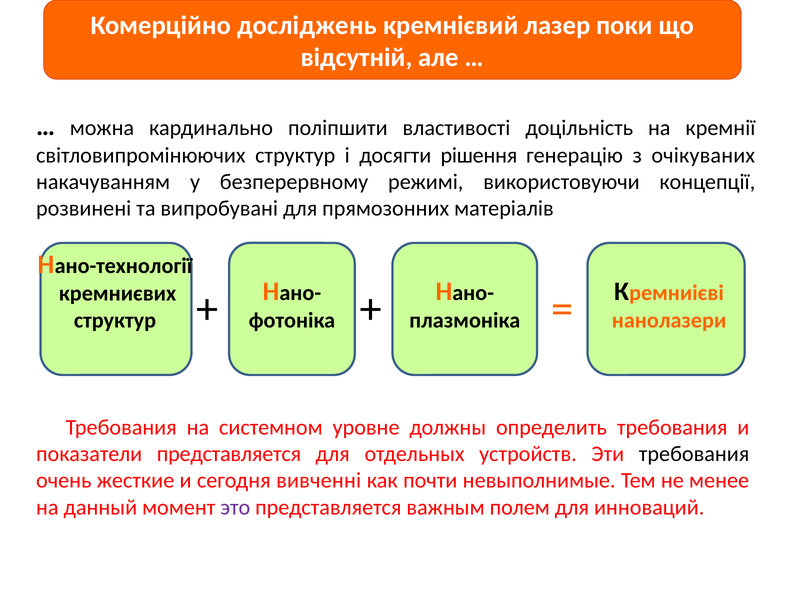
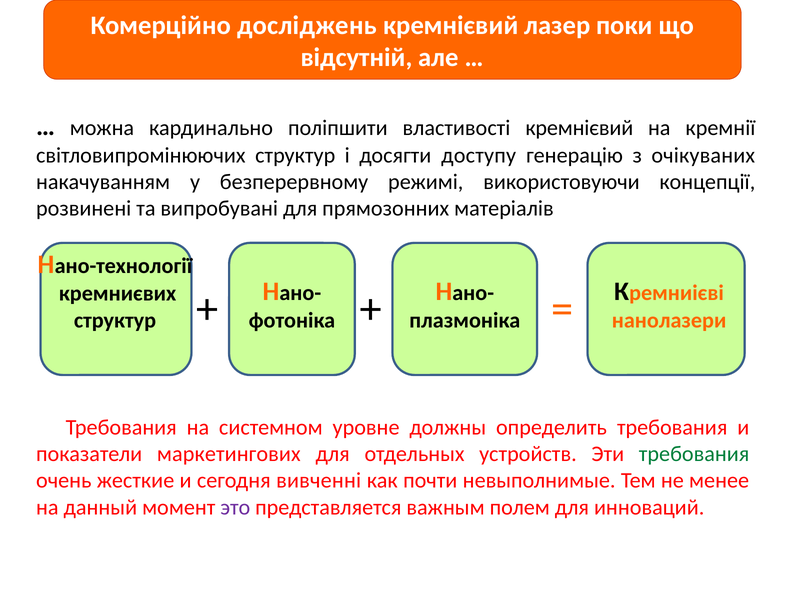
властивості доцільність: доцільність -> кремнієвий
рішення: рішення -> доступу
показатели представляется: представляется -> маркетингових
требования at (694, 454) colour: black -> green
